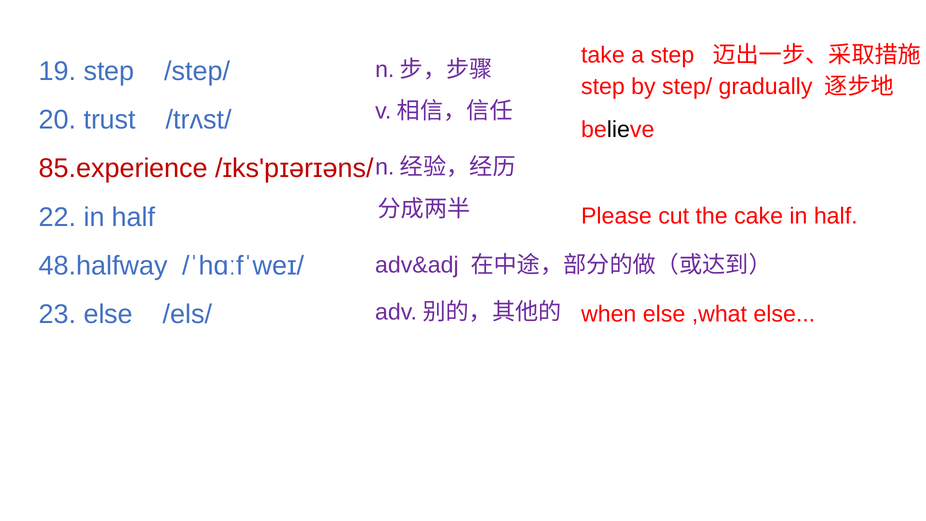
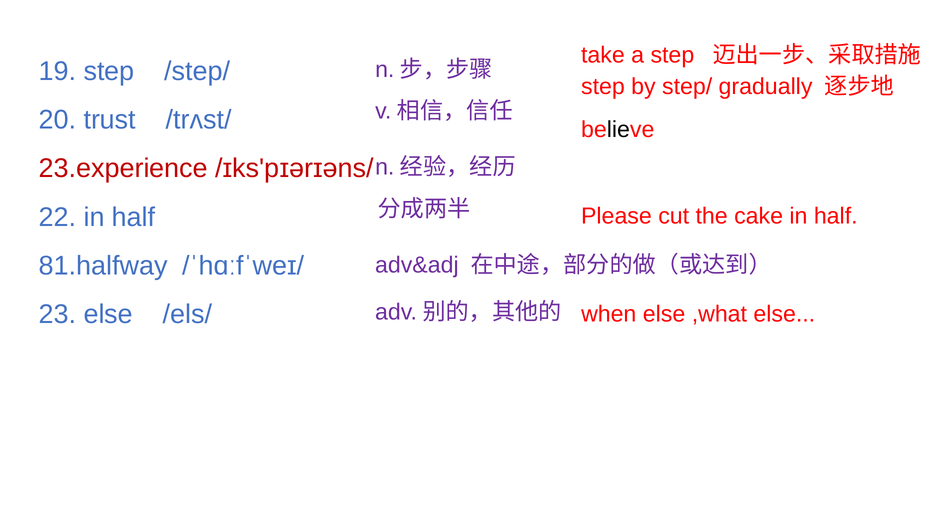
85.experience: 85.experience -> 23.experience
48.halfway: 48.halfway -> 81.halfway
